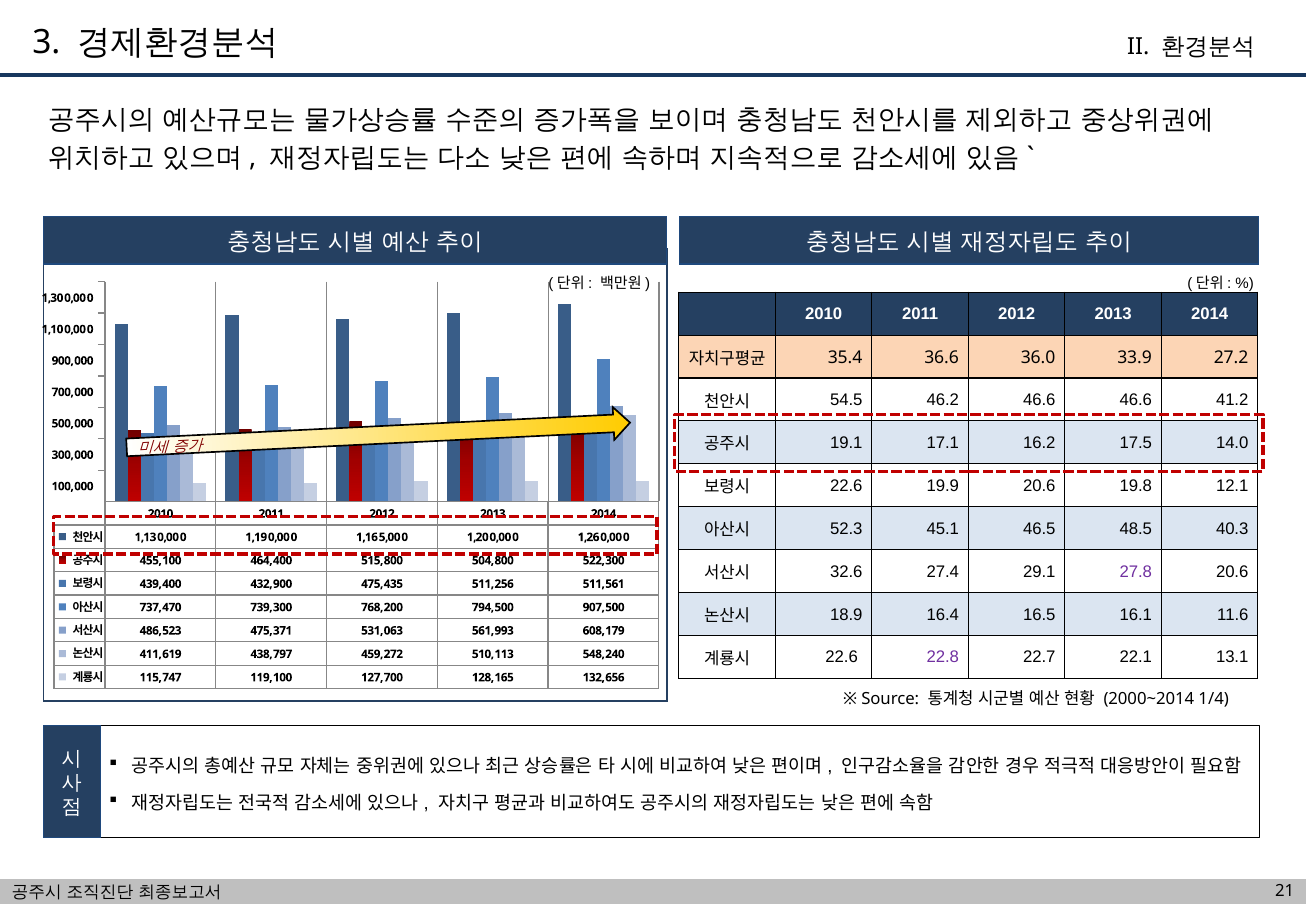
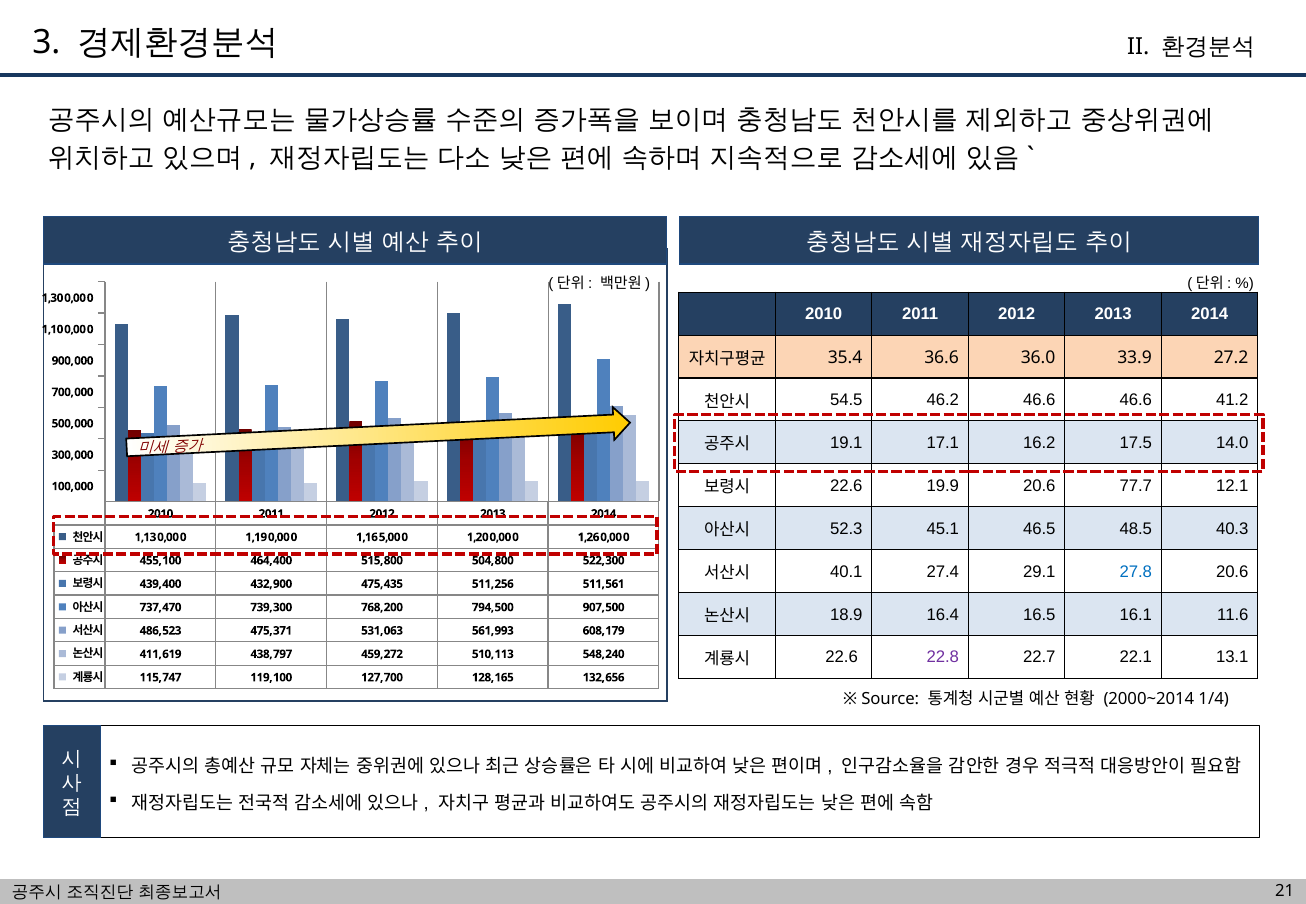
19.8: 19.8 -> 77.7
32.6: 32.6 -> 40.1
27.8 colour: purple -> blue
